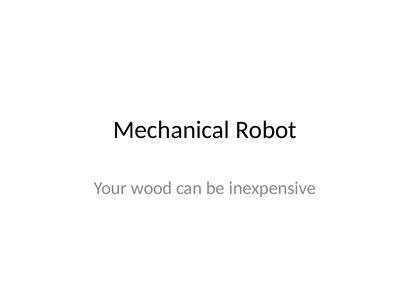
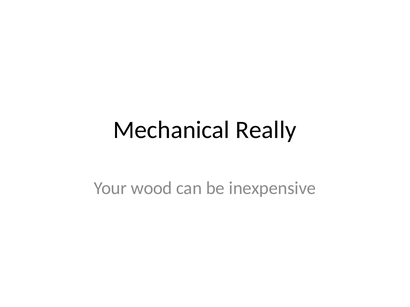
Robot: Robot -> Really
